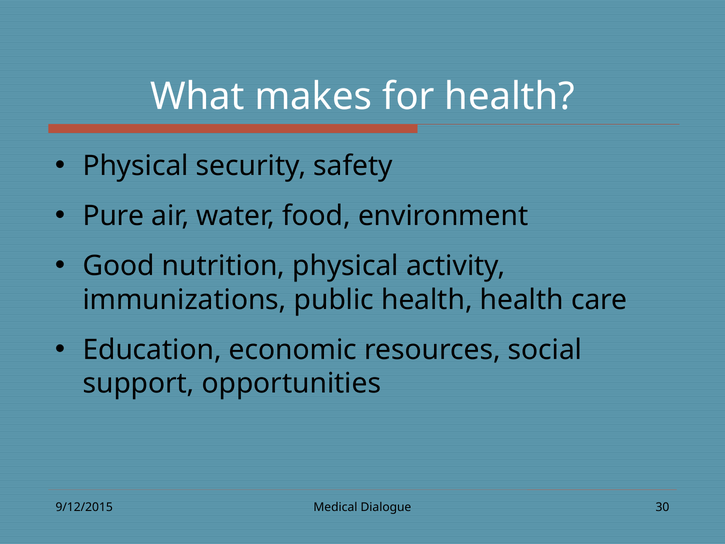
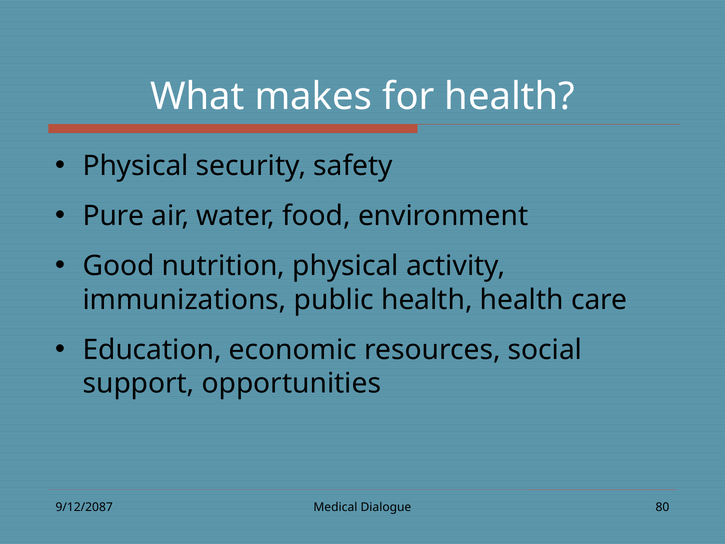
9/12/2015: 9/12/2015 -> 9/12/2087
30: 30 -> 80
